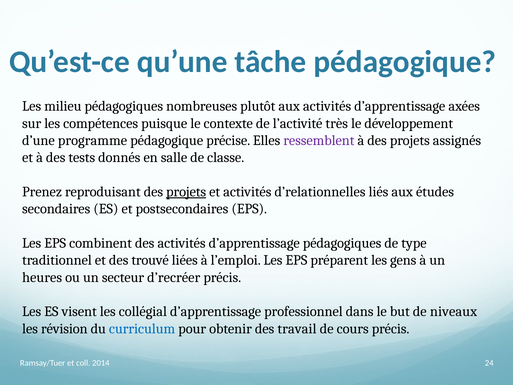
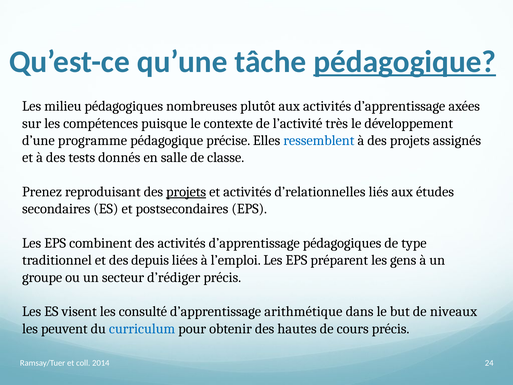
pédagogique at (405, 62) underline: none -> present
ressemblent colour: purple -> blue
trouvé: trouvé -> depuis
heures: heures -> groupe
d’recréer: d’recréer -> d’rédiger
collégial: collégial -> consulté
professionnel: professionnel -> arithmétique
révision: révision -> peuvent
travail: travail -> hautes
